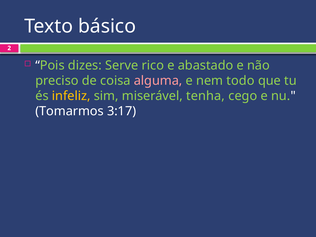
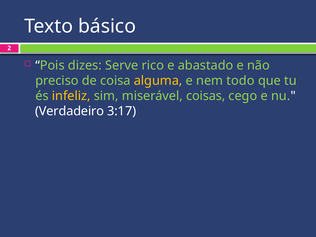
alguma colour: pink -> yellow
tenha: tenha -> coisas
Tomarmos: Tomarmos -> Verdadeiro
